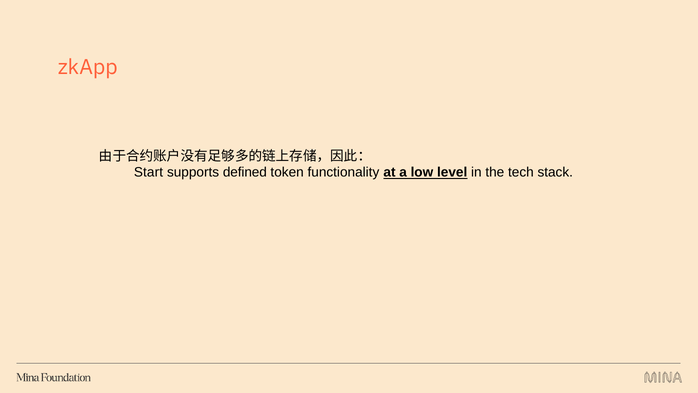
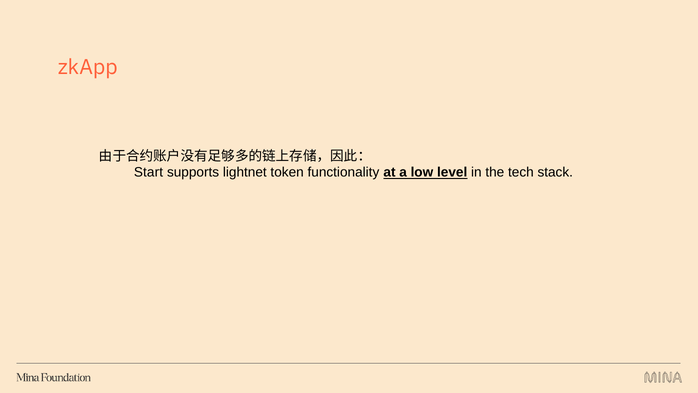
defined: defined -> lightnet
